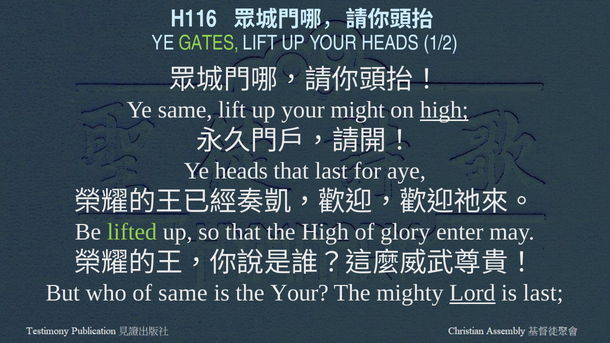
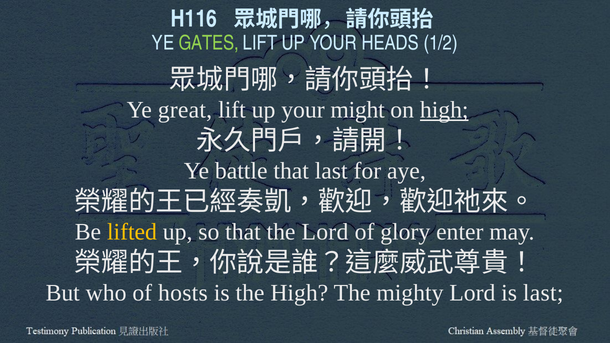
Ye same: same -> great
Ye heads: heads -> battle
lifted colour: light green -> yellow
the High: High -> Lord
of same: same -> hosts
the Your: Your -> High
Lord at (472, 293) underline: present -> none
